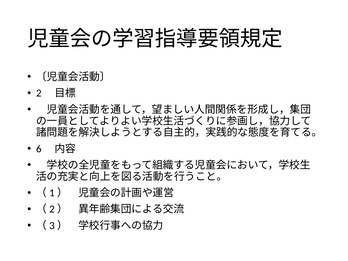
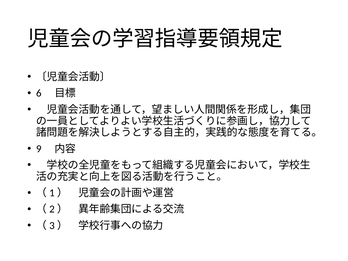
2: 2 -> 6
6: 6 -> 9
